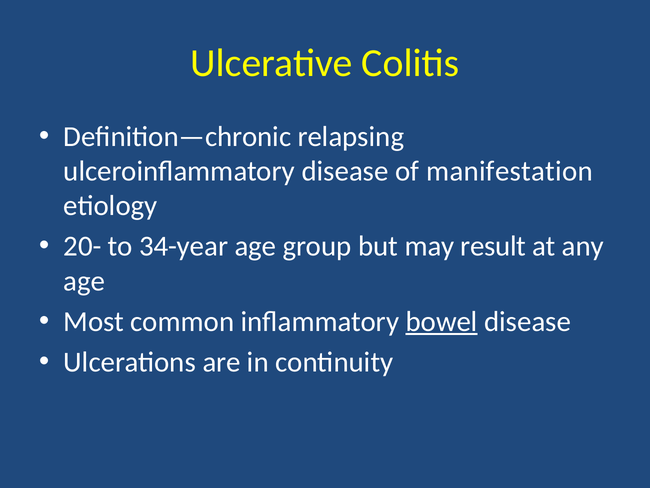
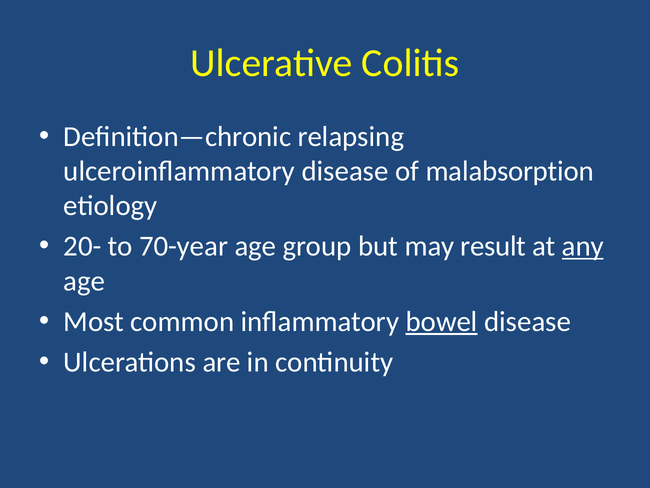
manifestation: manifestation -> malabsorption
34-year: 34-year -> 70-year
any underline: none -> present
